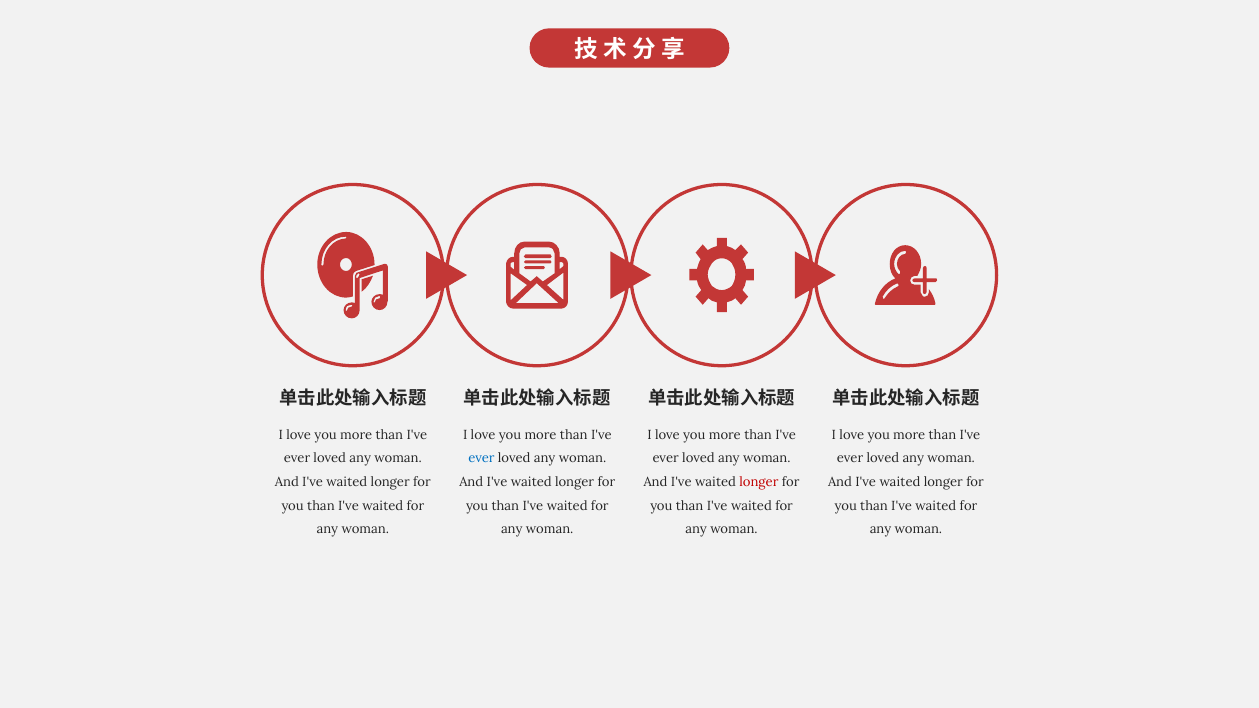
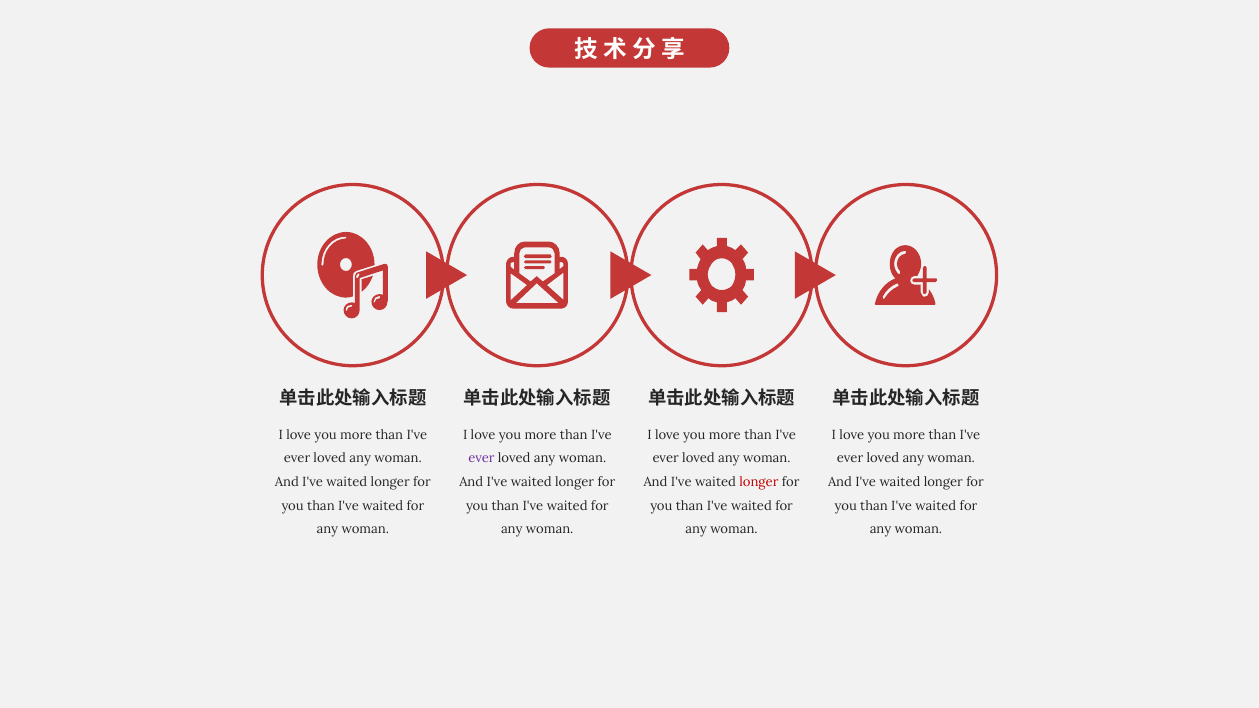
ever at (481, 459) colour: blue -> purple
